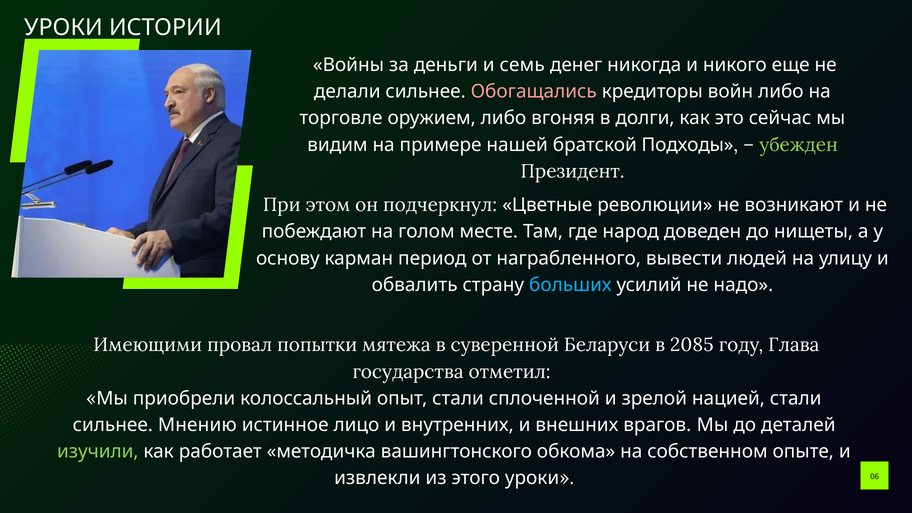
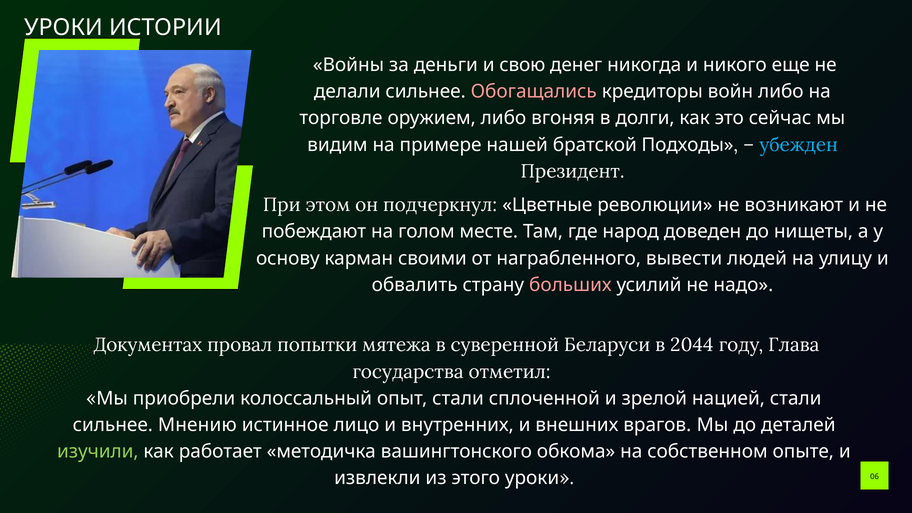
семь: семь -> свою
убежден colour: light green -> light blue
период: период -> своими
больших colour: light blue -> pink
Имеющими: Имеющими -> Документах
2085: 2085 -> 2044
